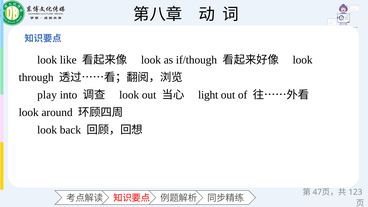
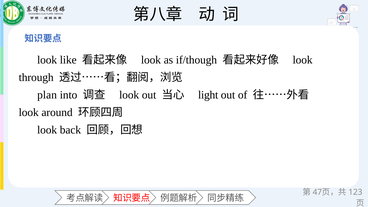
play: play -> plan
